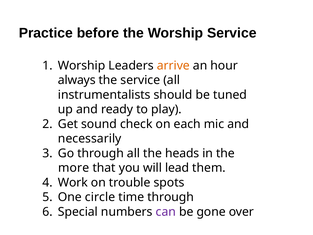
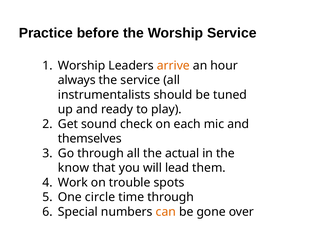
necessarily: necessarily -> themselves
heads: heads -> actual
more: more -> know
can colour: purple -> orange
